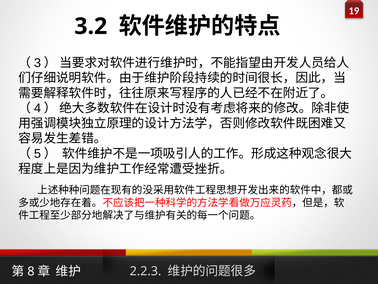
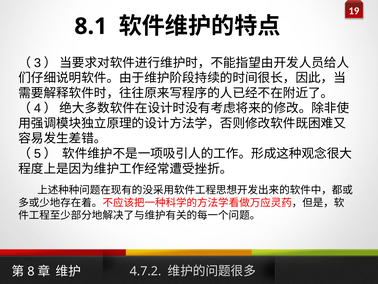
3.2: 3.2 -> 8.1
2.2.3: 2.2.3 -> 4.7.2
